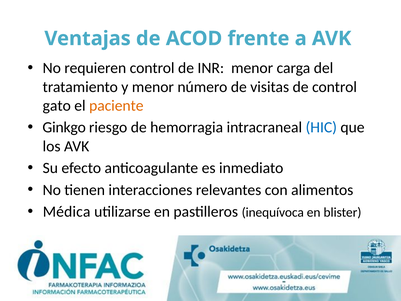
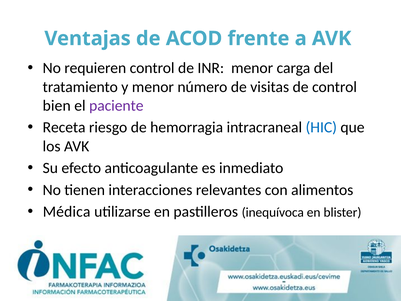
gato: gato -> bien
paciente colour: orange -> purple
Ginkgo: Ginkgo -> Receta
